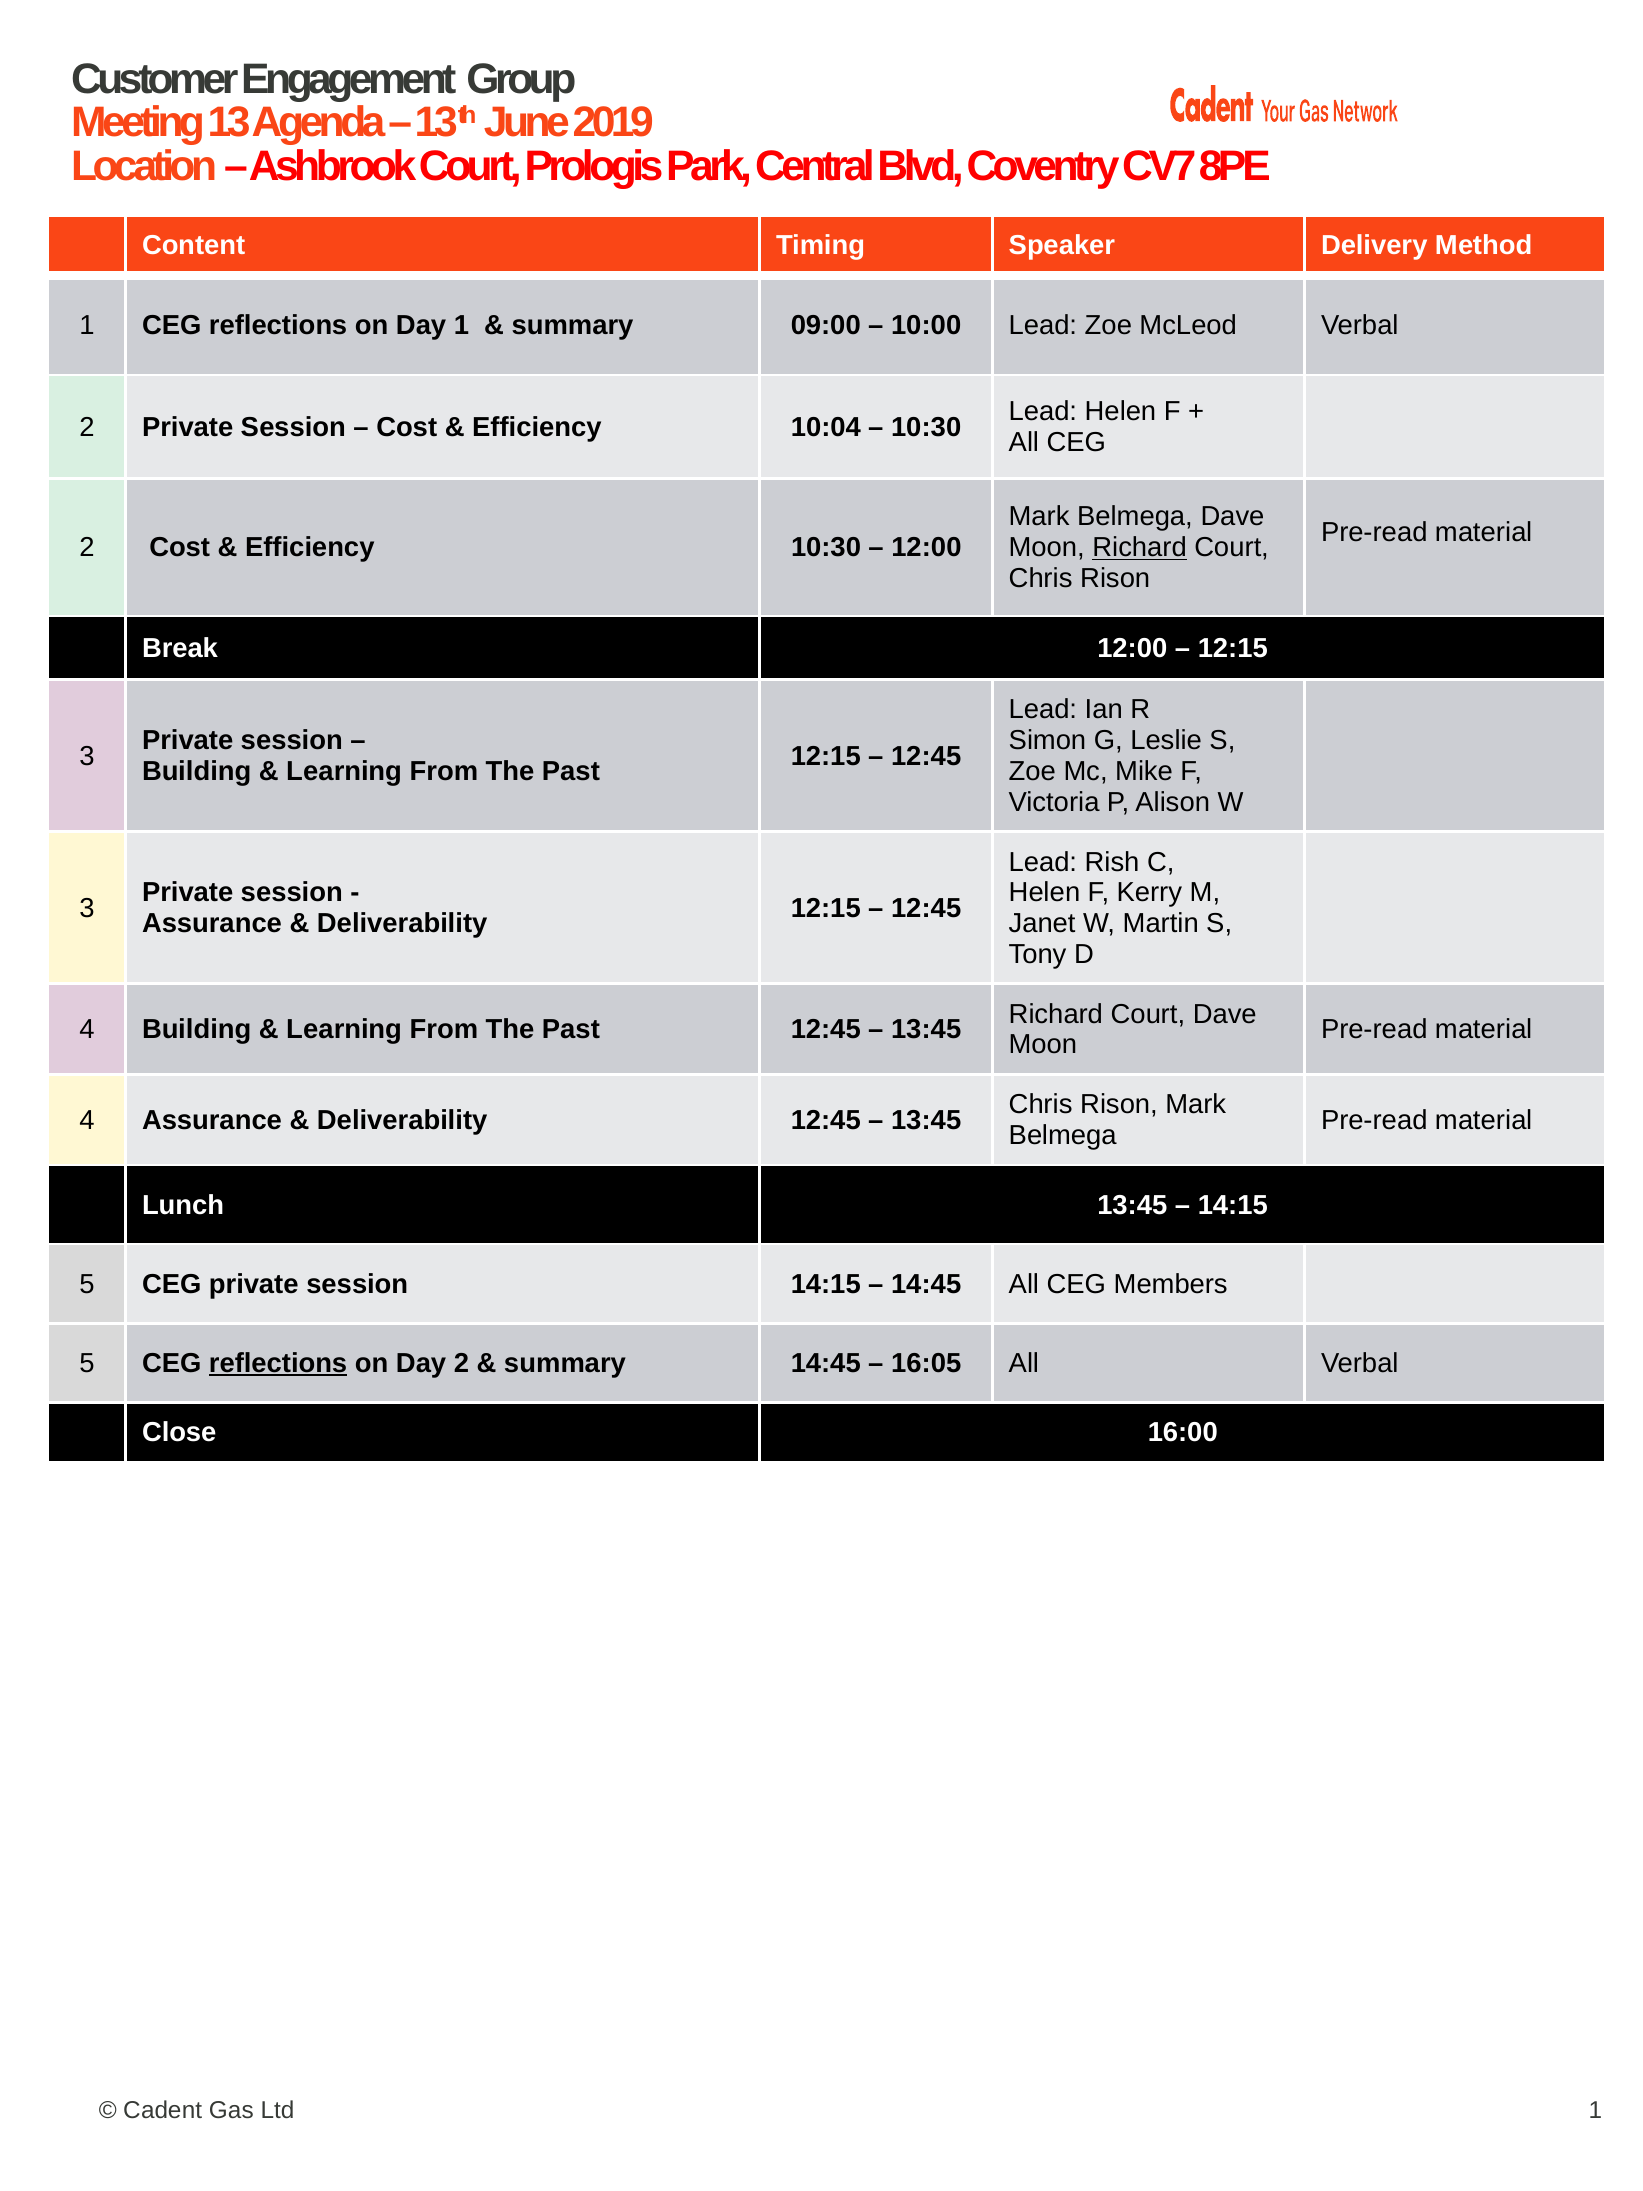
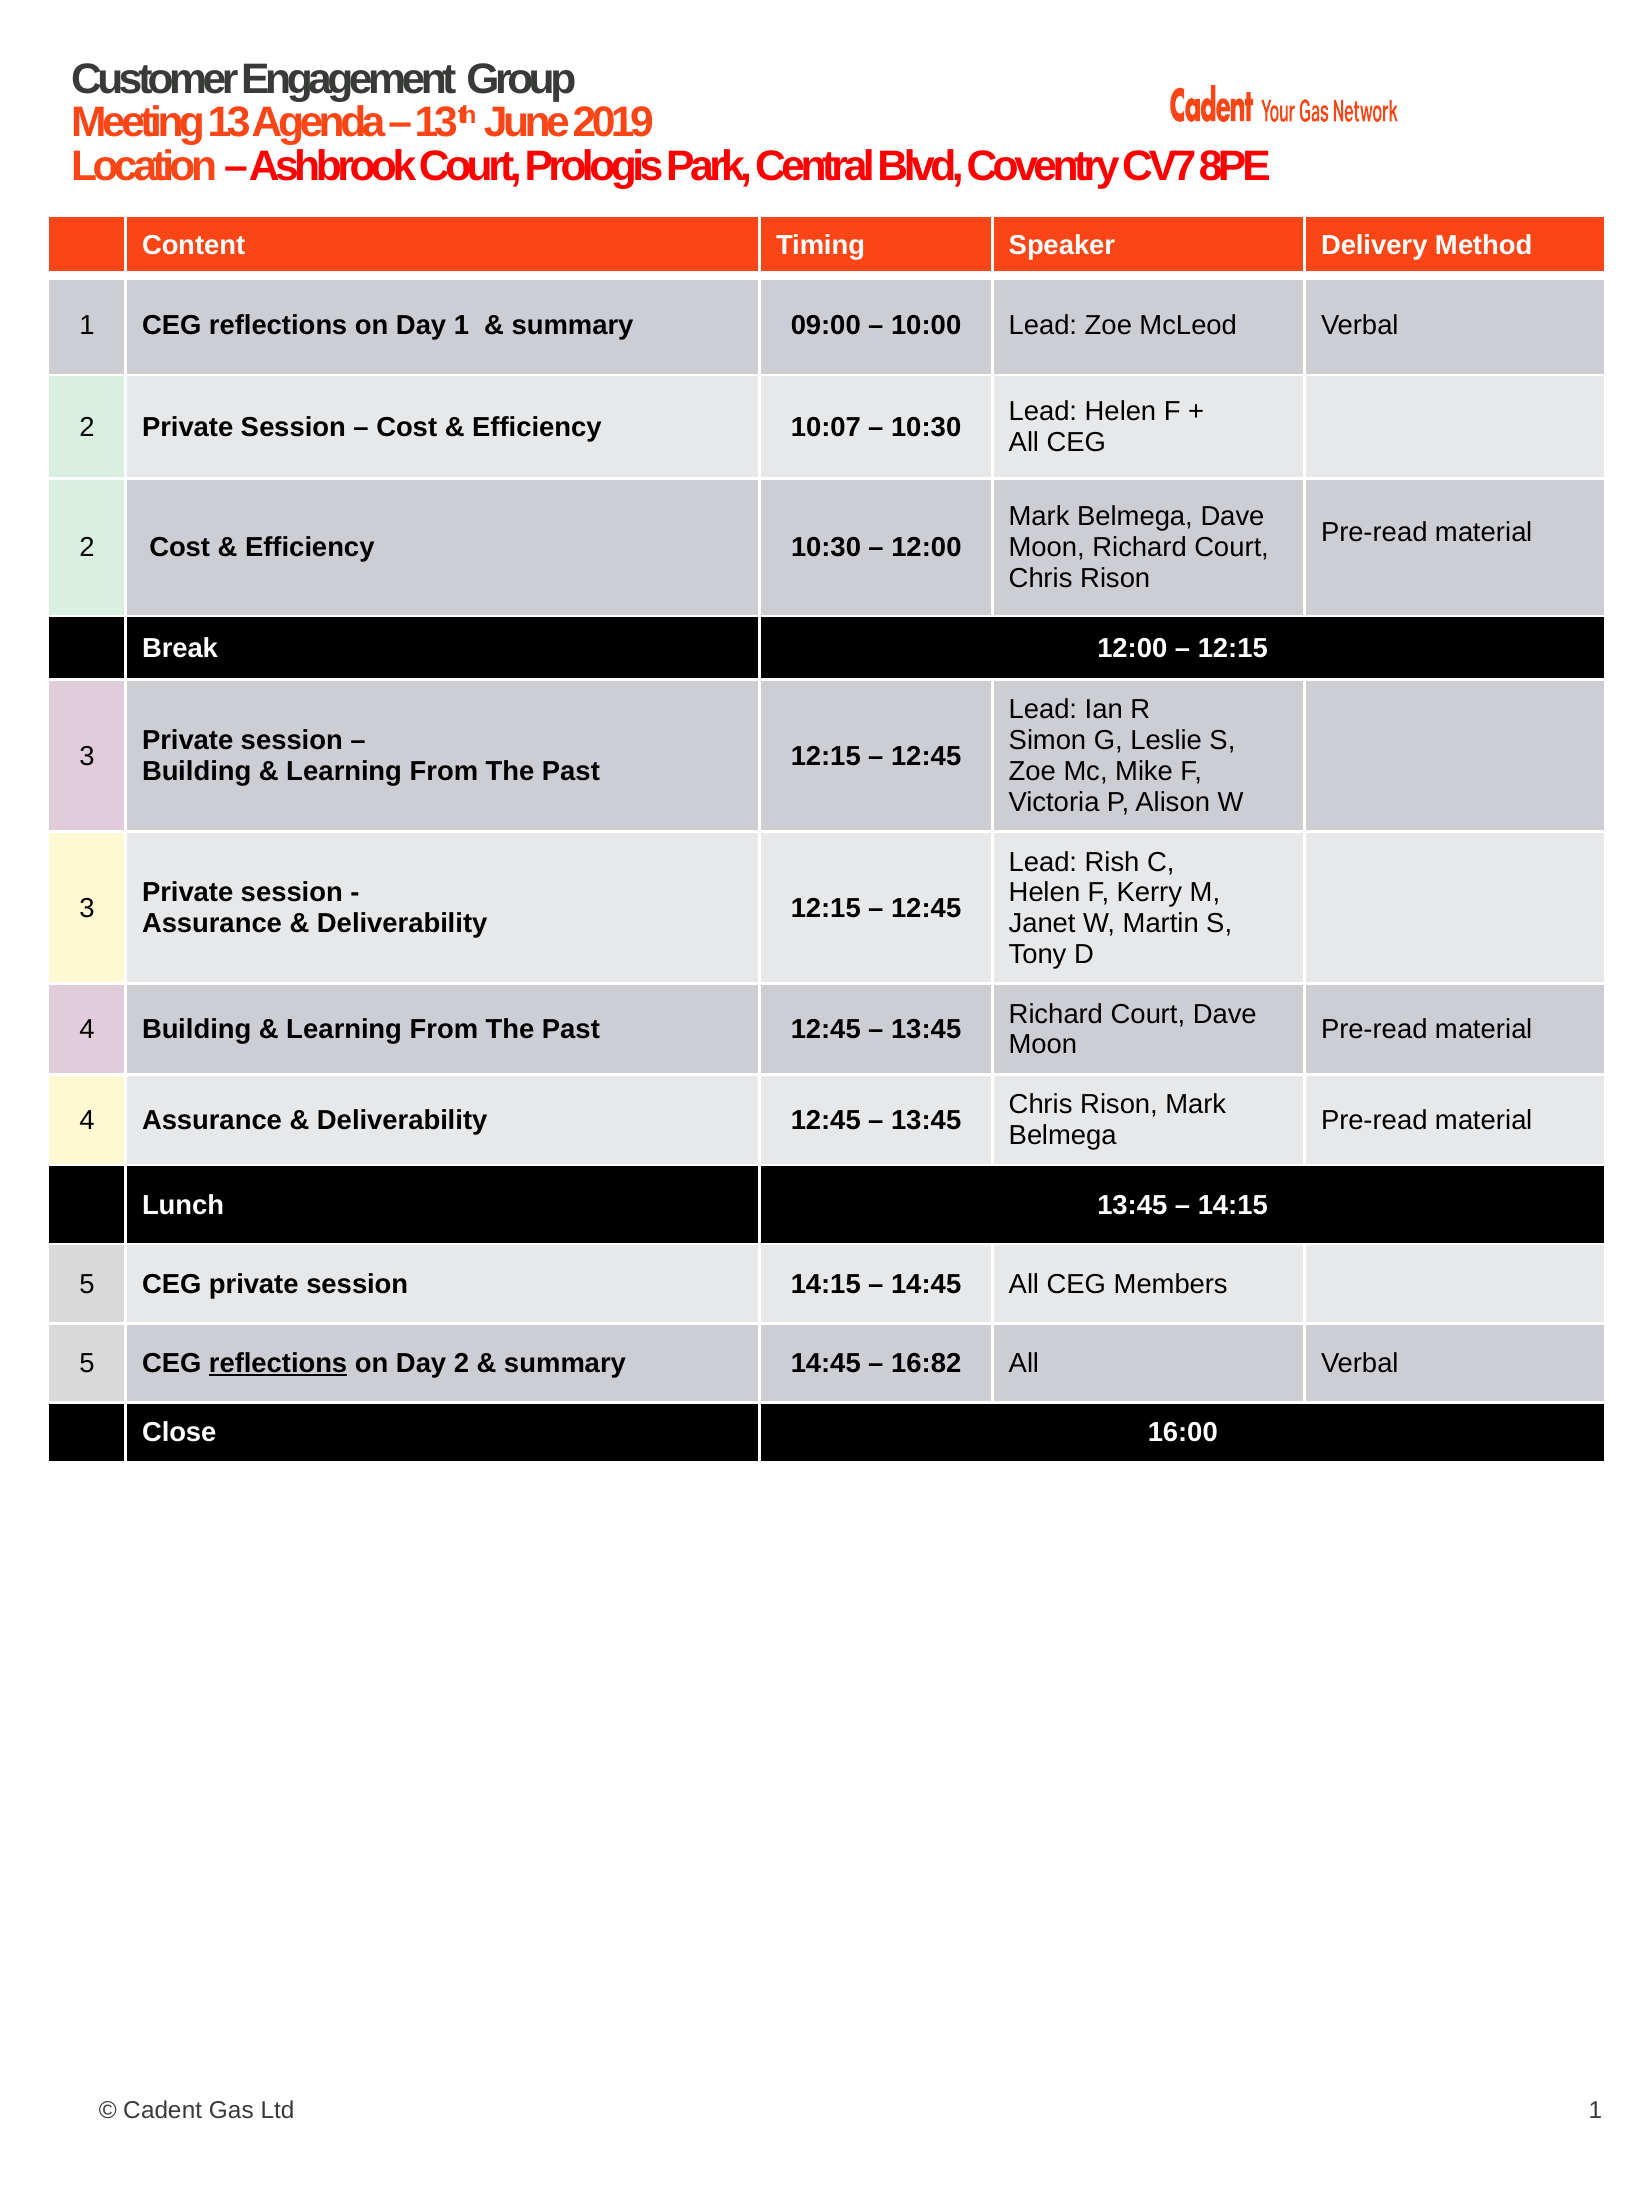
10:04: 10:04 -> 10:07
Richard at (1140, 548) underline: present -> none
16:05: 16:05 -> 16:82
